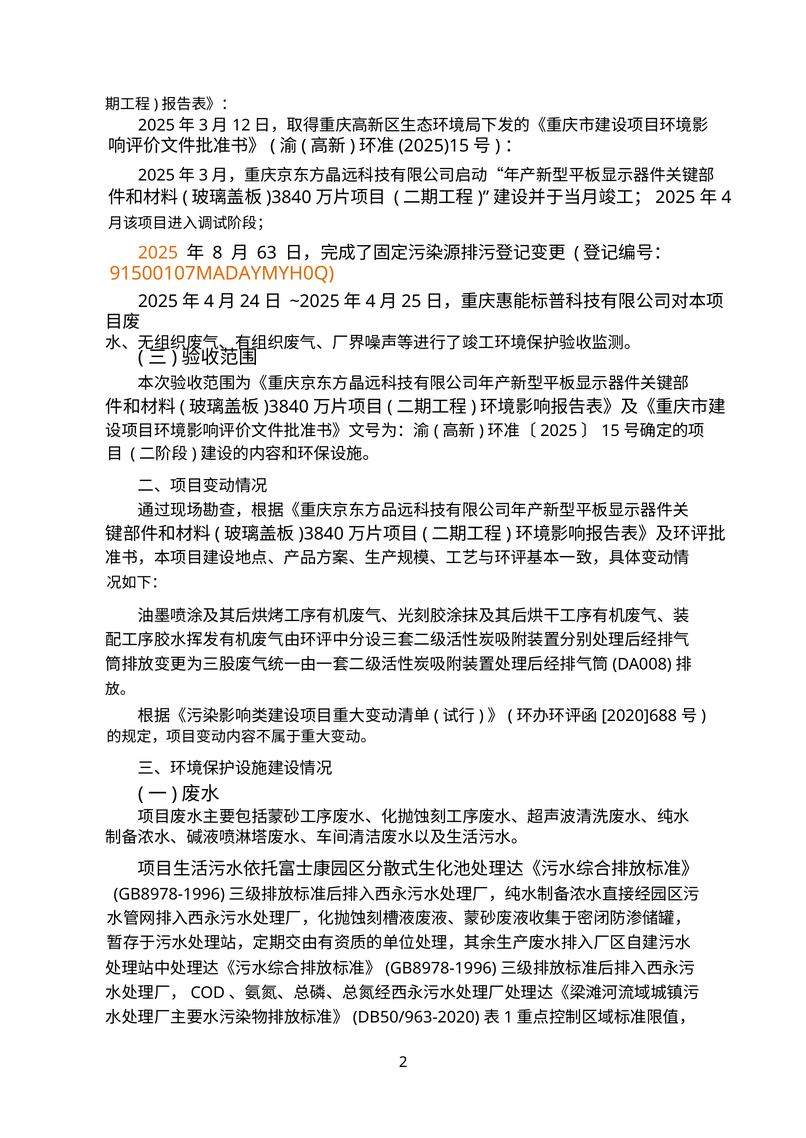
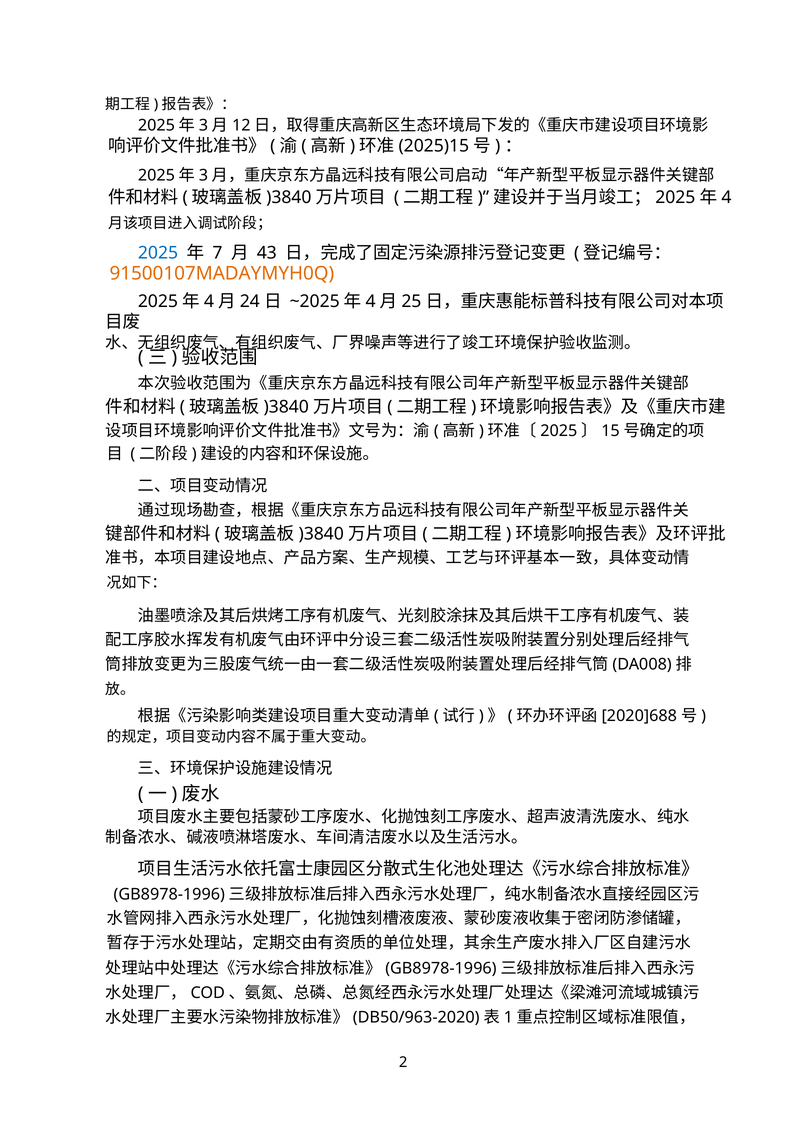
2025 colour: orange -> blue
8: 8 -> 7
63: 63 -> 43
